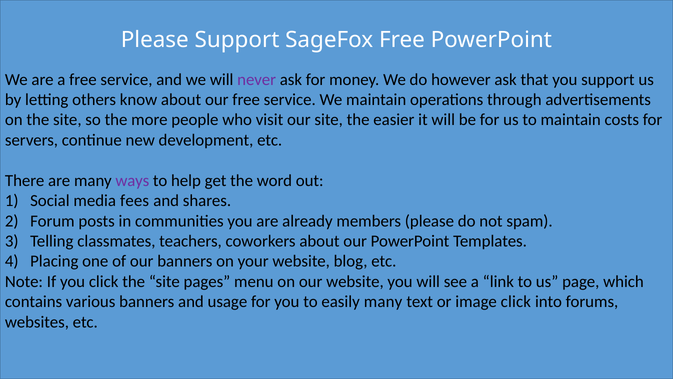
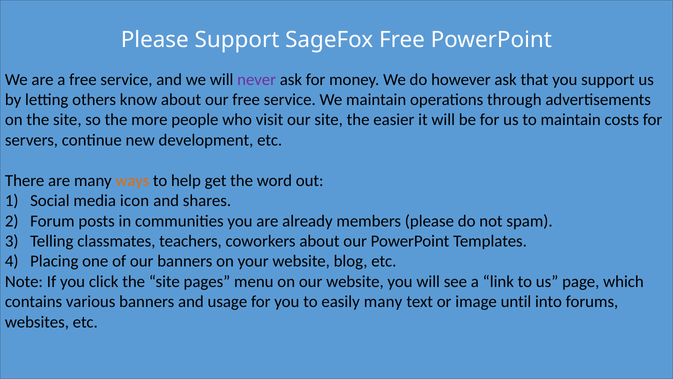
ways colour: purple -> orange
fees: fees -> icon
image click: click -> until
